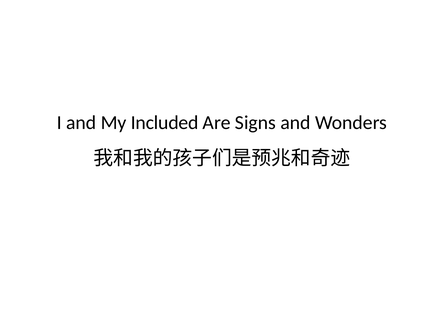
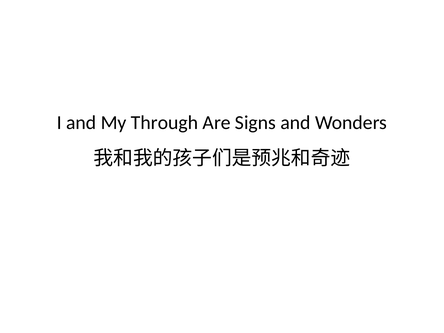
Included: Included -> Through
